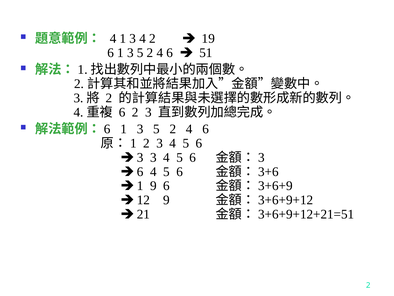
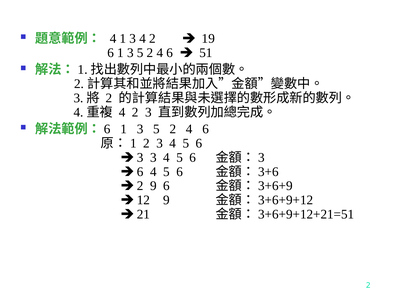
6 at (122, 112): 6 -> 4
1 at (140, 186): 1 -> 2
